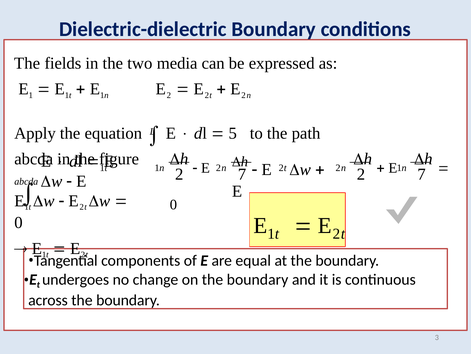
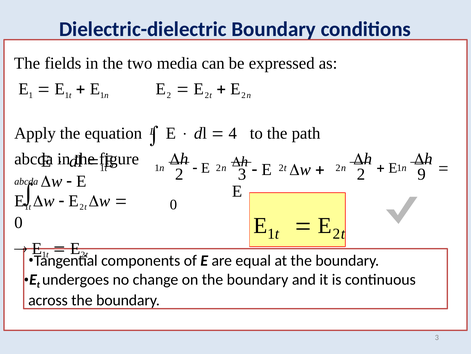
5: 5 -> 4
7 at (242, 174): 7 -> 3
7 at (422, 174): 7 -> 9
